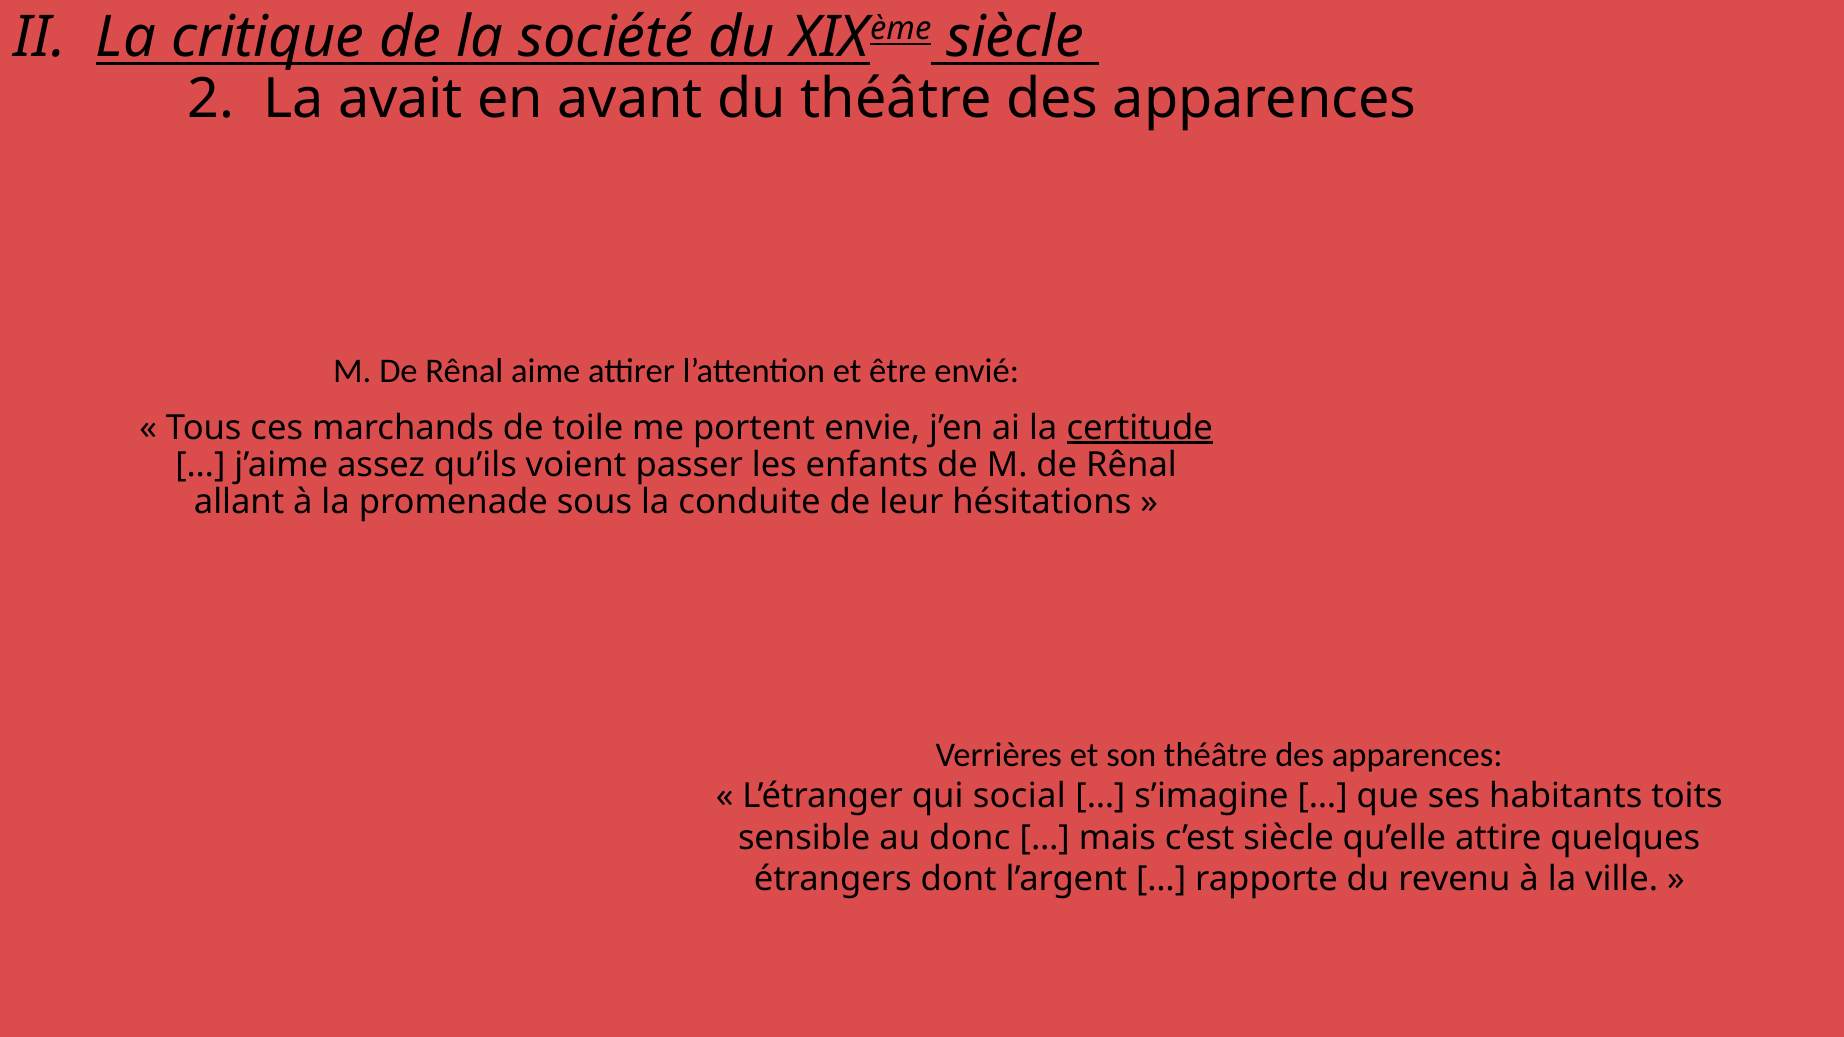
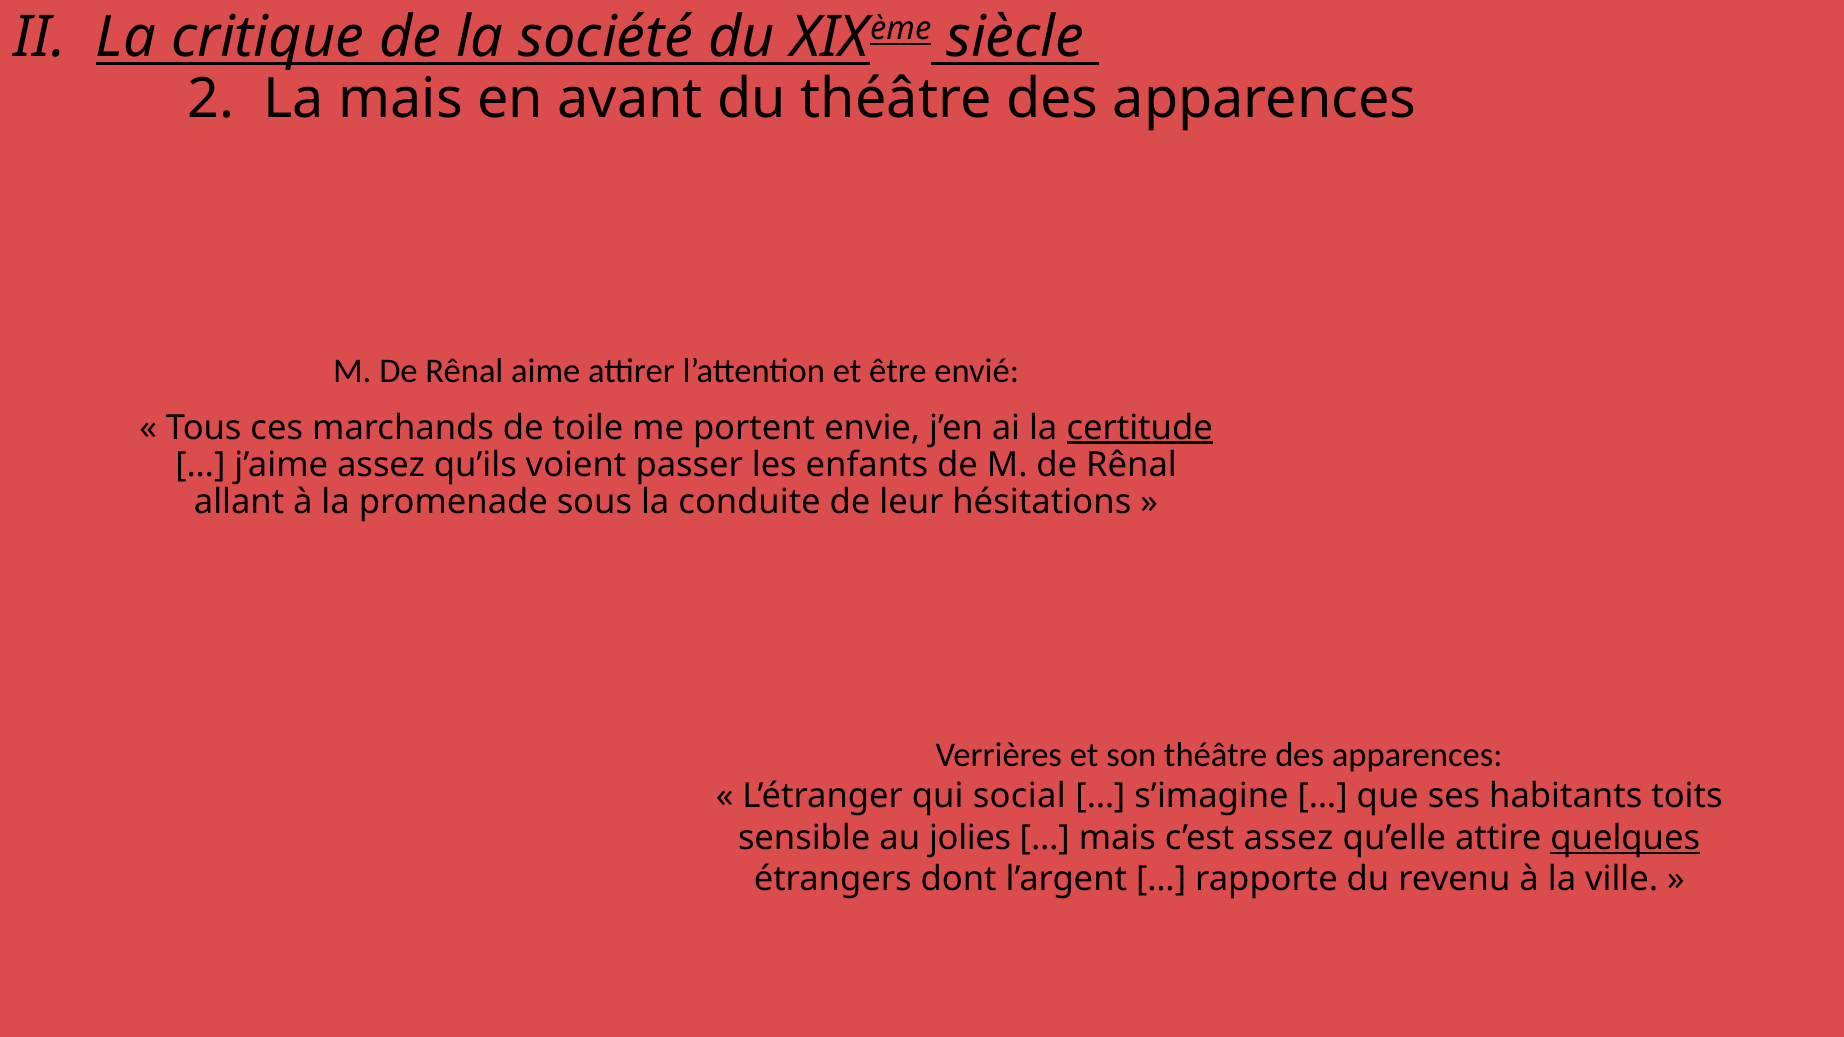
La avait: avait -> mais
donc: donc -> jolies
c’est siècle: siècle -> assez
quelques underline: none -> present
